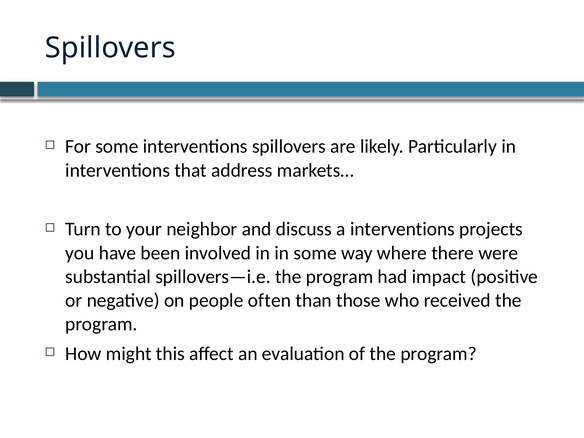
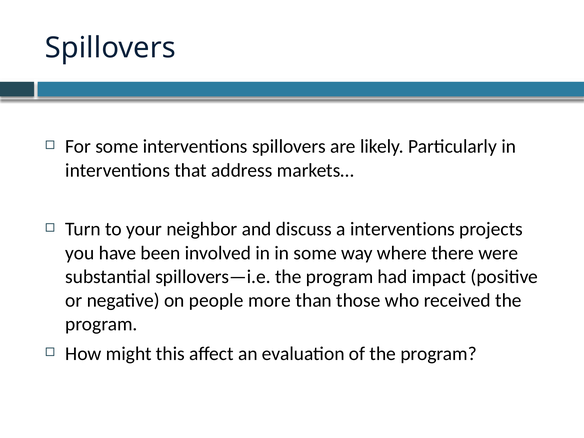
often: often -> more
